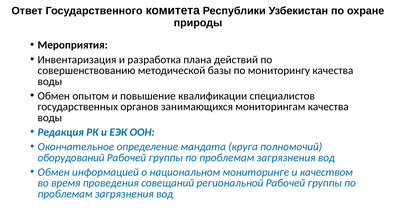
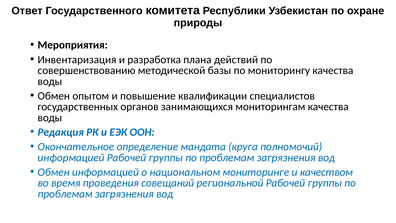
оборудований at (71, 157): оборудований -> информацией
